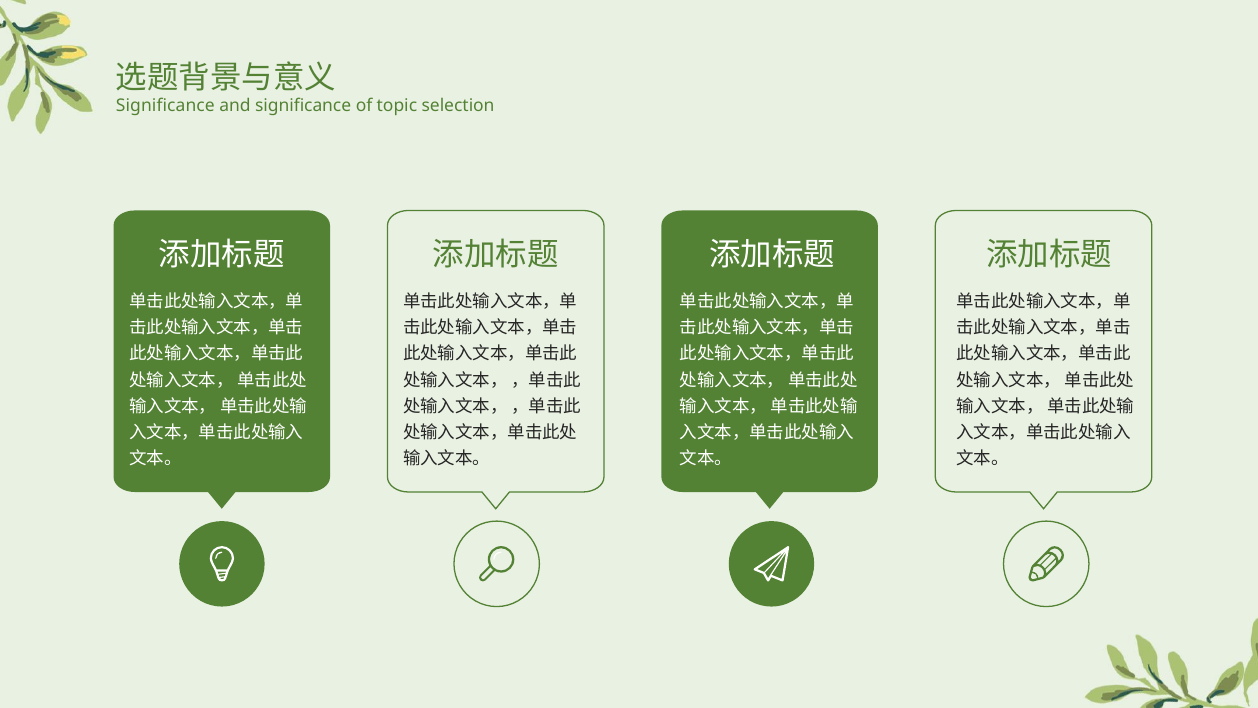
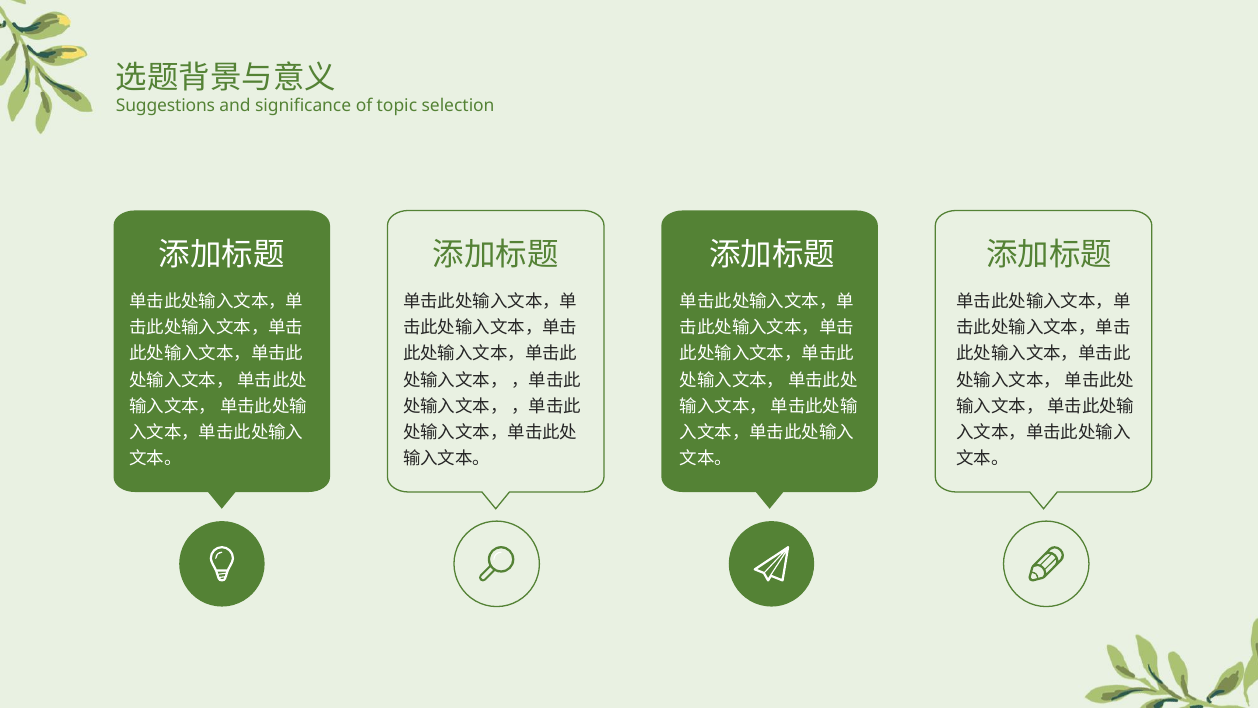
Significance at (165, 106): Significance -> Suggestions
